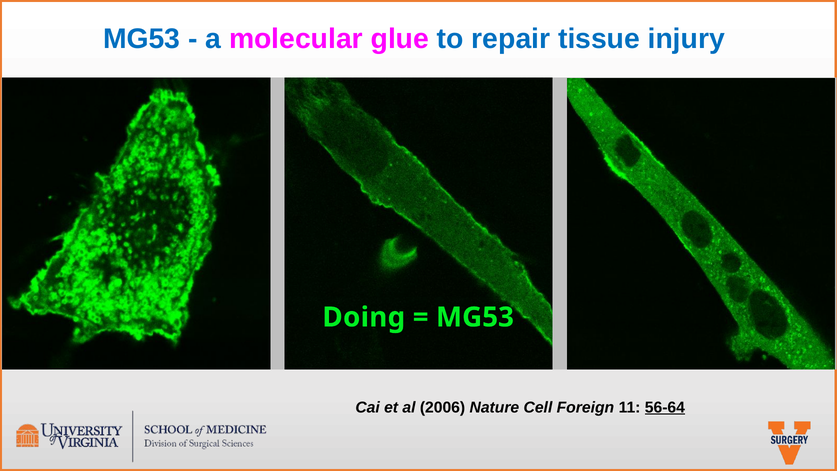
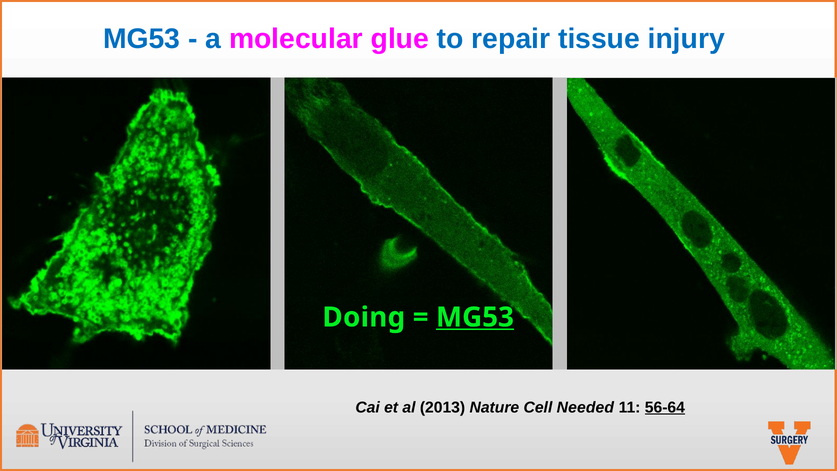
MG53 at (475, 317) underline: none -> present
2006: 2006 -> 2013
Foreign: Foreign -> Needed
